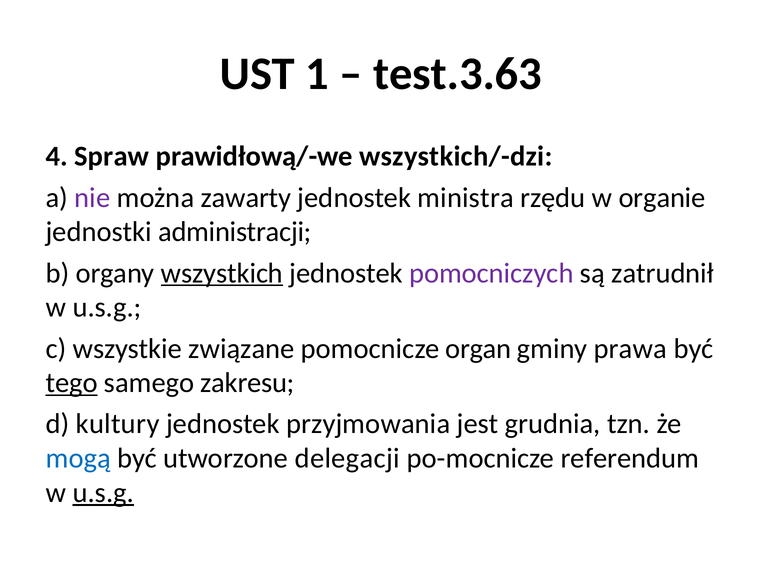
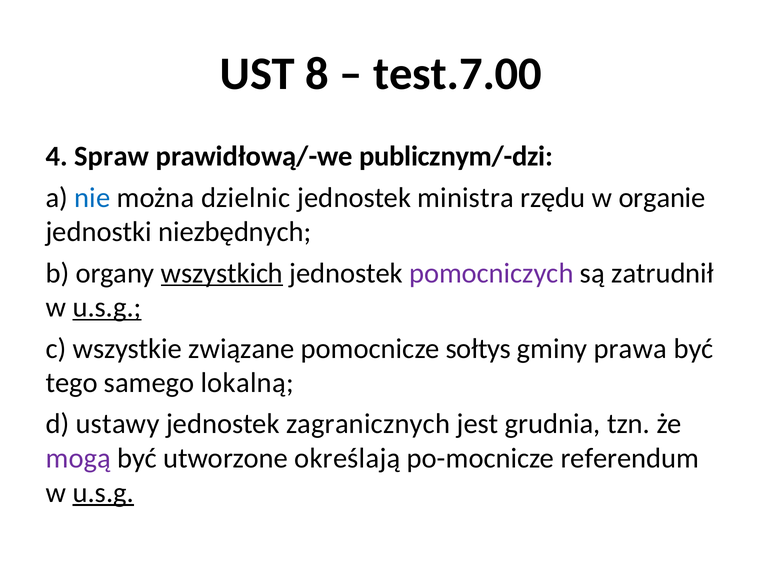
1: 1 -> 8
test.3.63: test.3.63 -> test.7.00
wszystkich/-dzi: wszystkich/-dzi -> publicznym/-dzi
nie colour: purple -> blue
zawarty: zawarty -> dzielnic
administracji: administracji -> niezbędnych
u.s.g at (107, 307) underline: none -> present
organ: organ -> sołtys
tego underline: present -> none
zakresu: zakresu -> lokalną
kultury: kultury -> ustawy
przyjmowania: przyjmowania -> zagranicznych
mogą colour: blue -> purple
delegacji: delegacji -> określają
